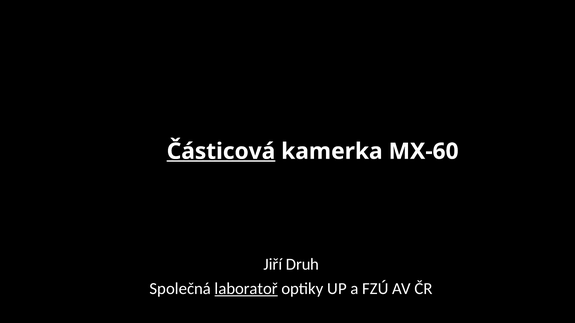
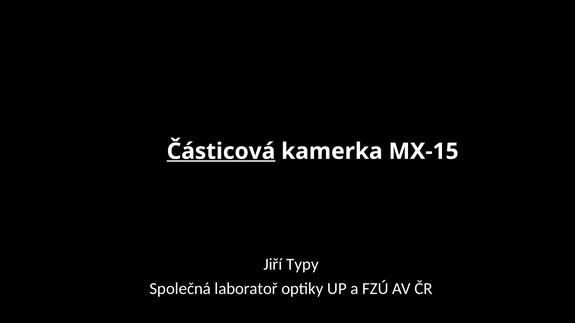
MX-60: MX-60 -> MX-15
Druh: Druh -> Typy
laboratoř underline: present -> none
